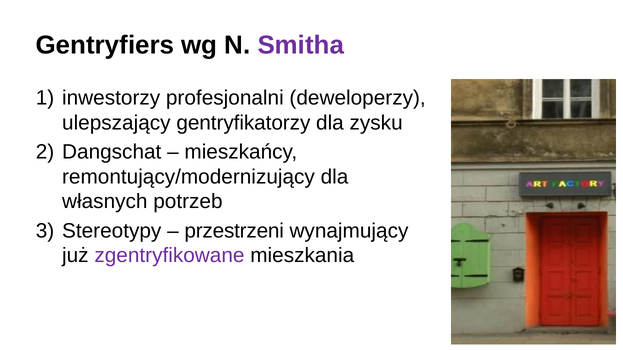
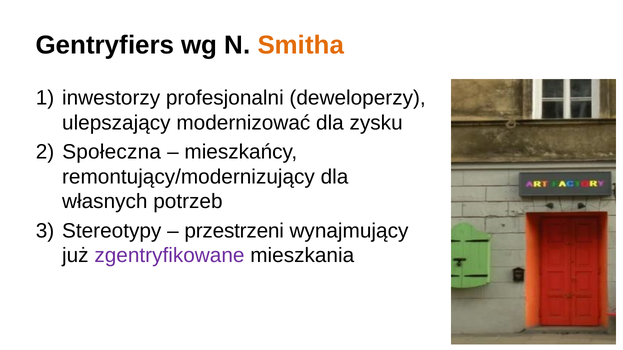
Smitha colour: purple -> orange
gentryfikatorzy: gentryfikatorzy -> modernizować
Dangschat: Dangschat -> Społeczna
